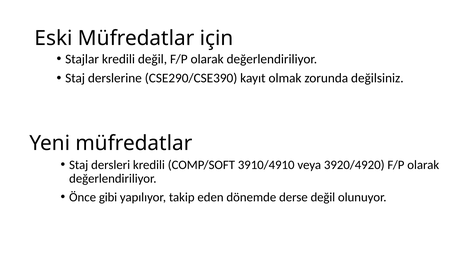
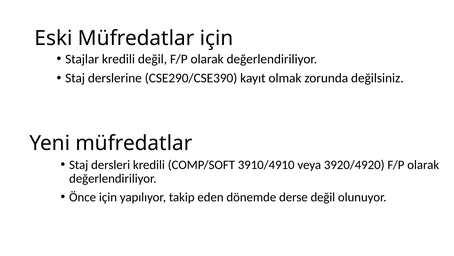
Önce gibi: gibi -> için
